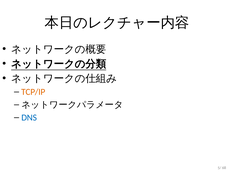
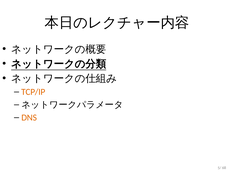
DNS colour: blue -> orange
